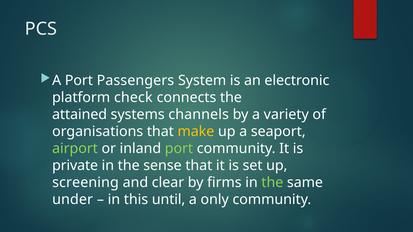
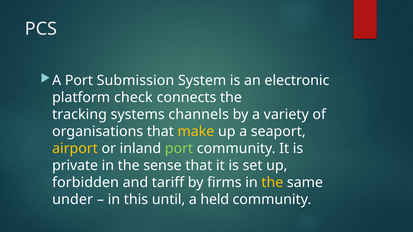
Passengers: Passengers -> Submission
attained: attained -> tracking
airport colour: light green -> yellow
screening: screening -> forbidden
clear: clear -> tariff
the at (272, 183) colour: light green -> yellow
only: only -> held
